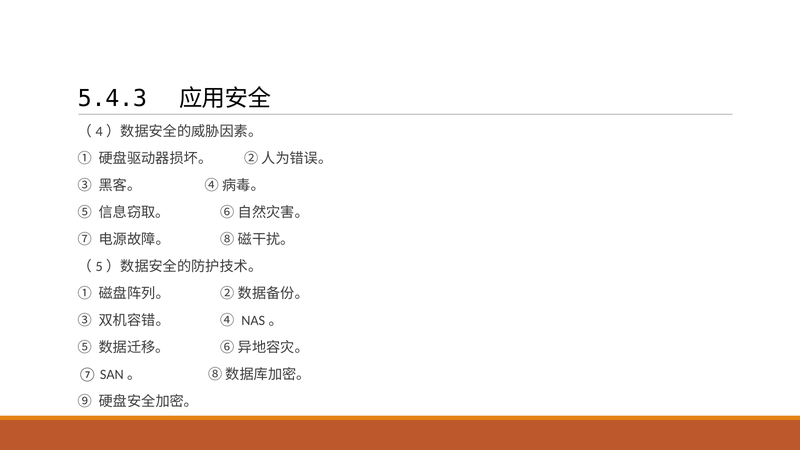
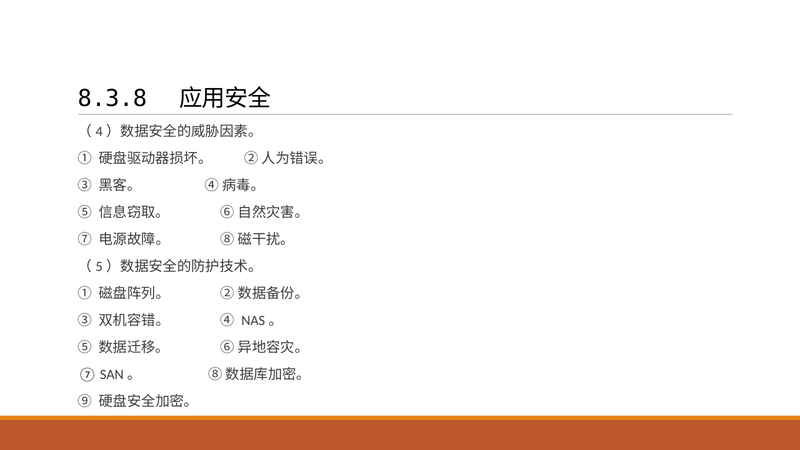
5.4.3: 5.4.3 -> 8.3.8
